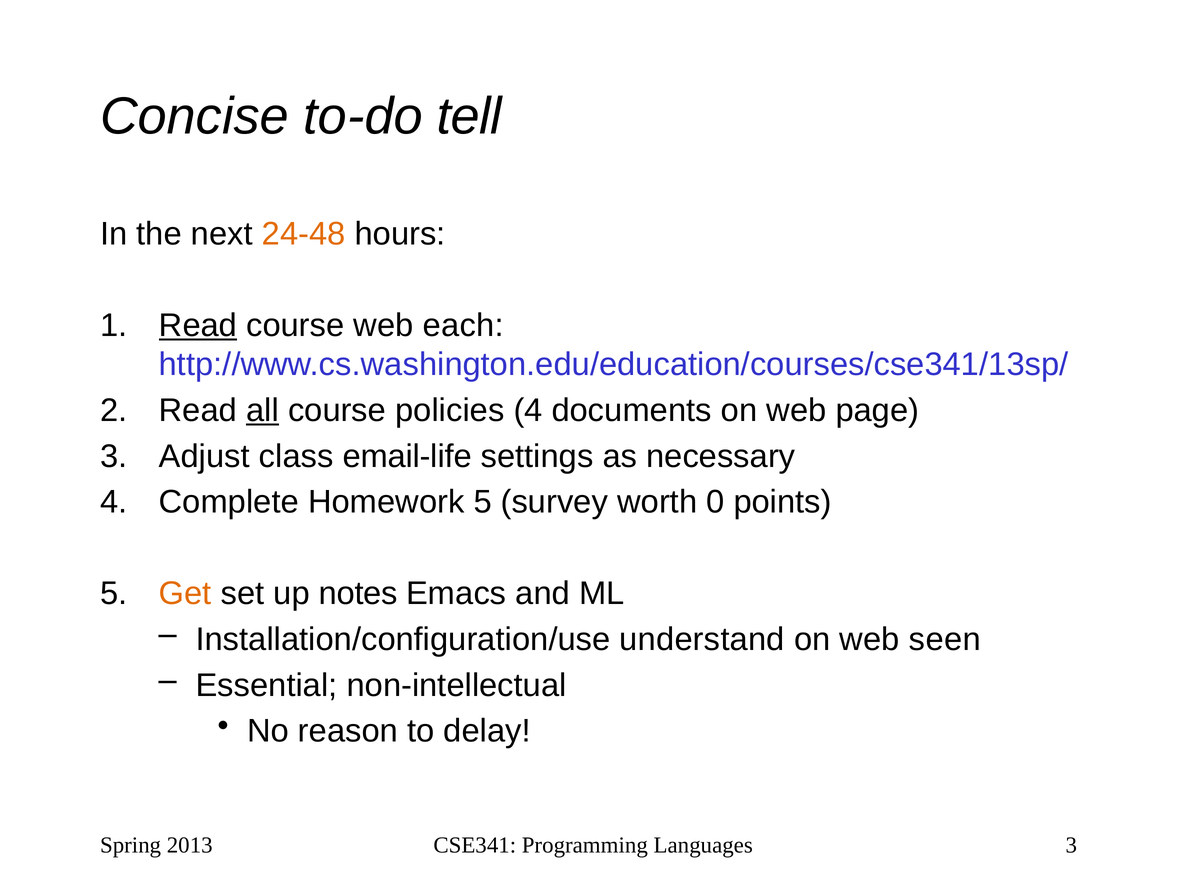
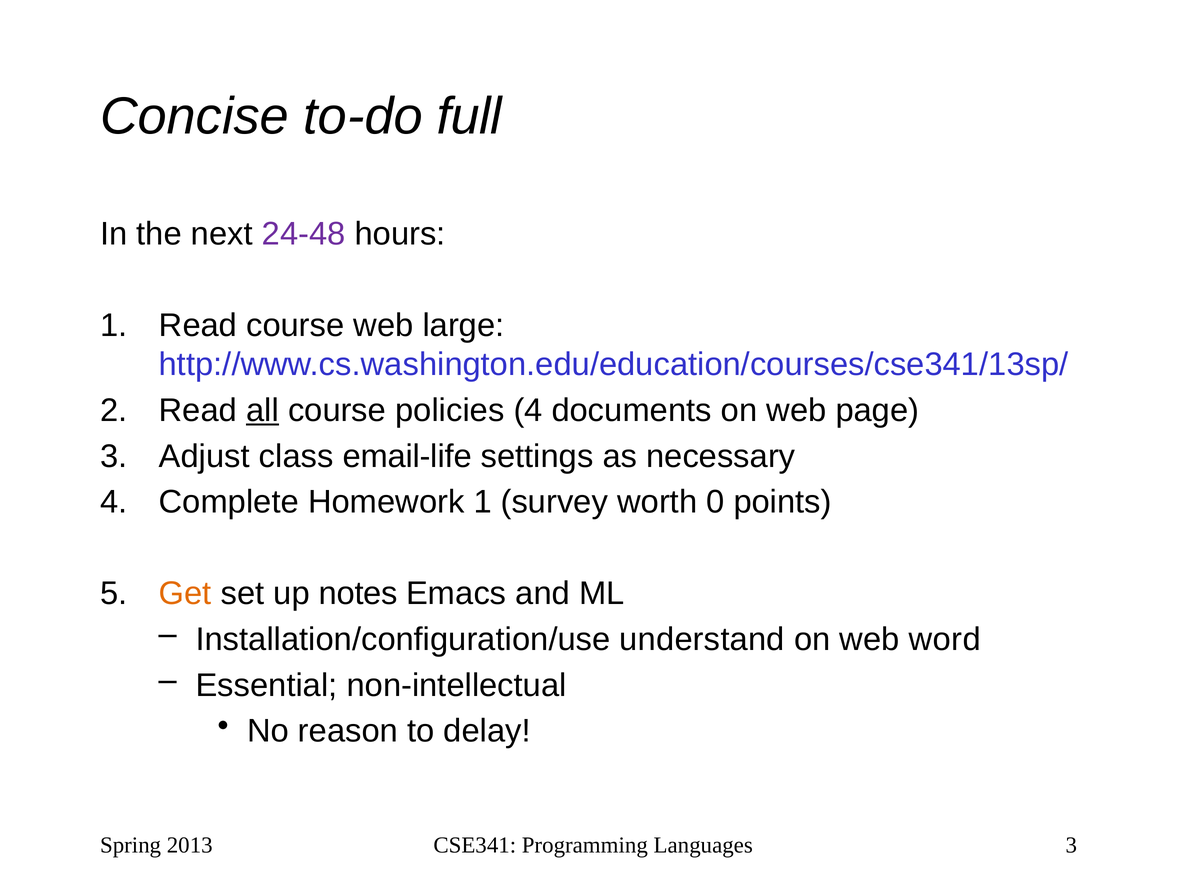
tell: tell -> full
24-48 colour: orange -> purple
Read at (198, 325) underline: present -> none
each: each -> large
Homework 5: 5 -> 1
seen: seen -> word
